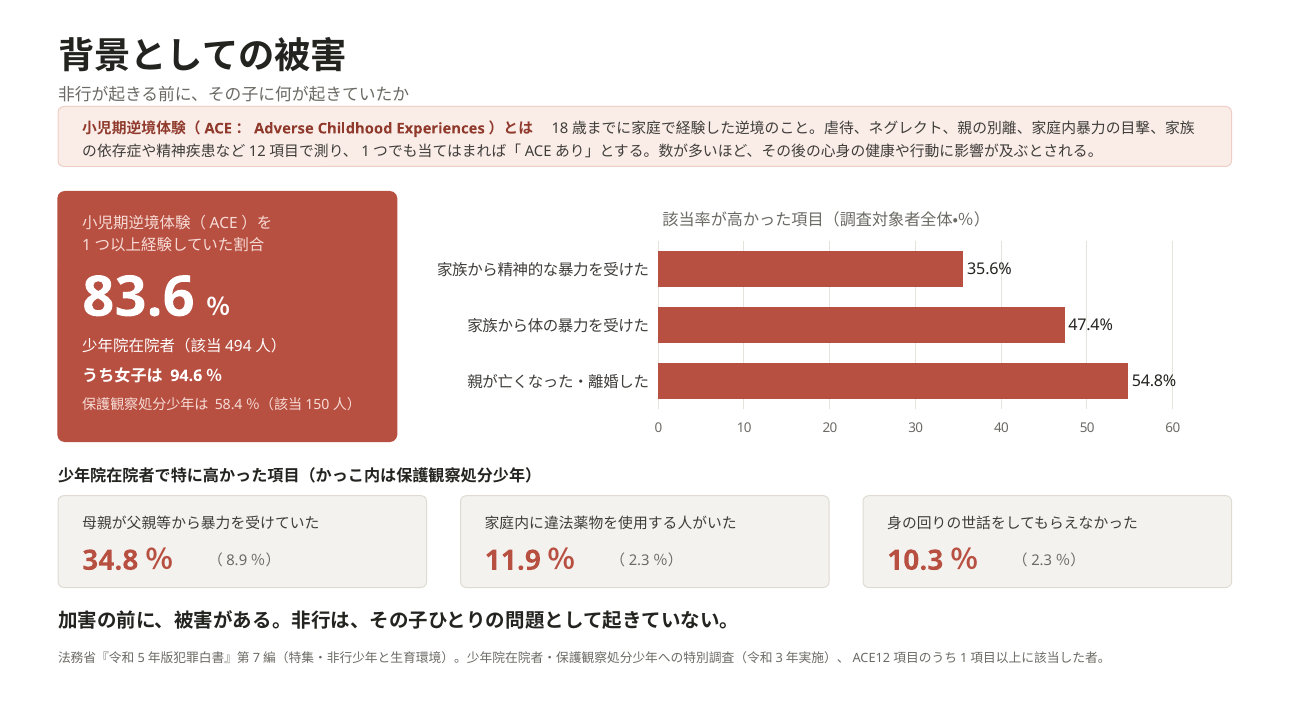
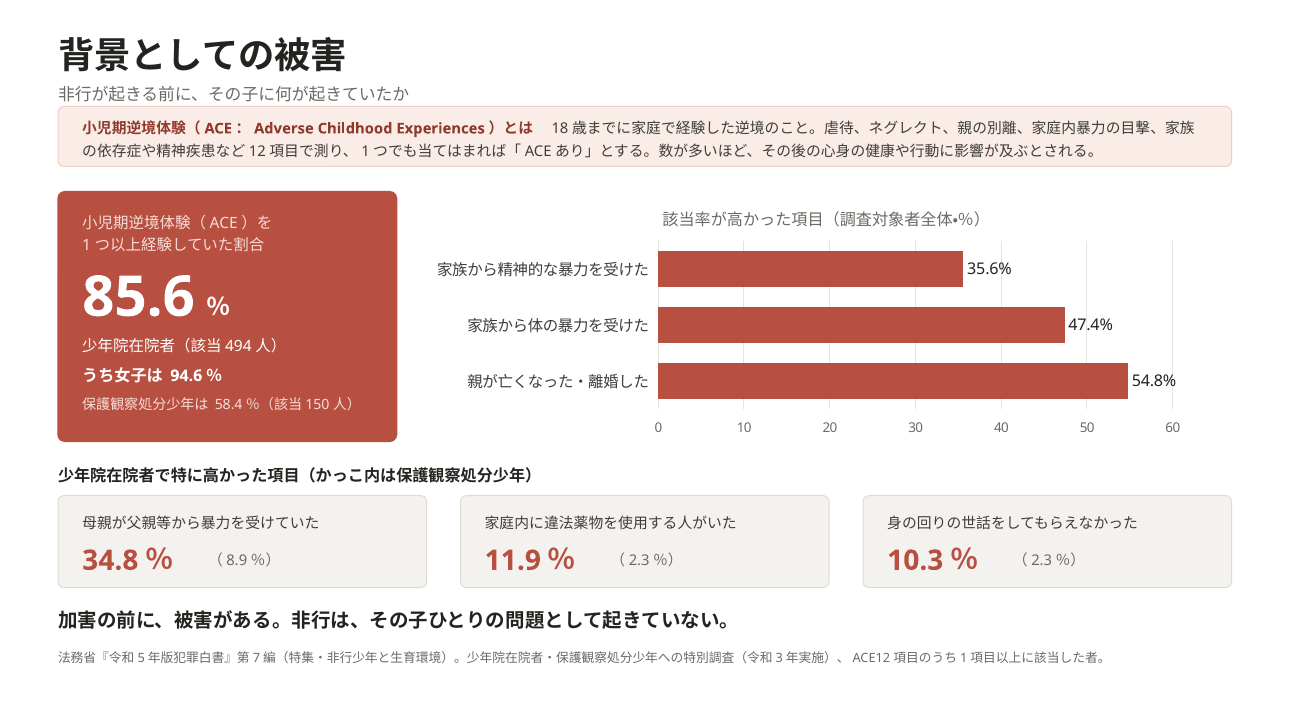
83.6: 83.6 -> 85.6
